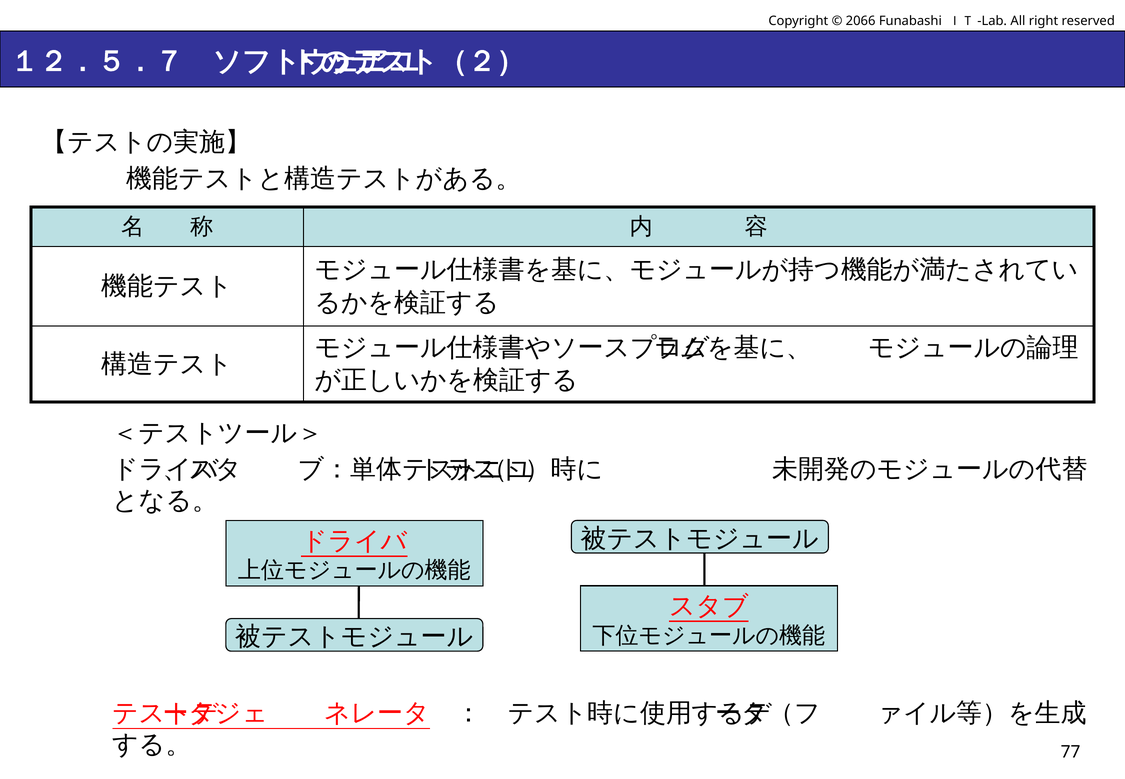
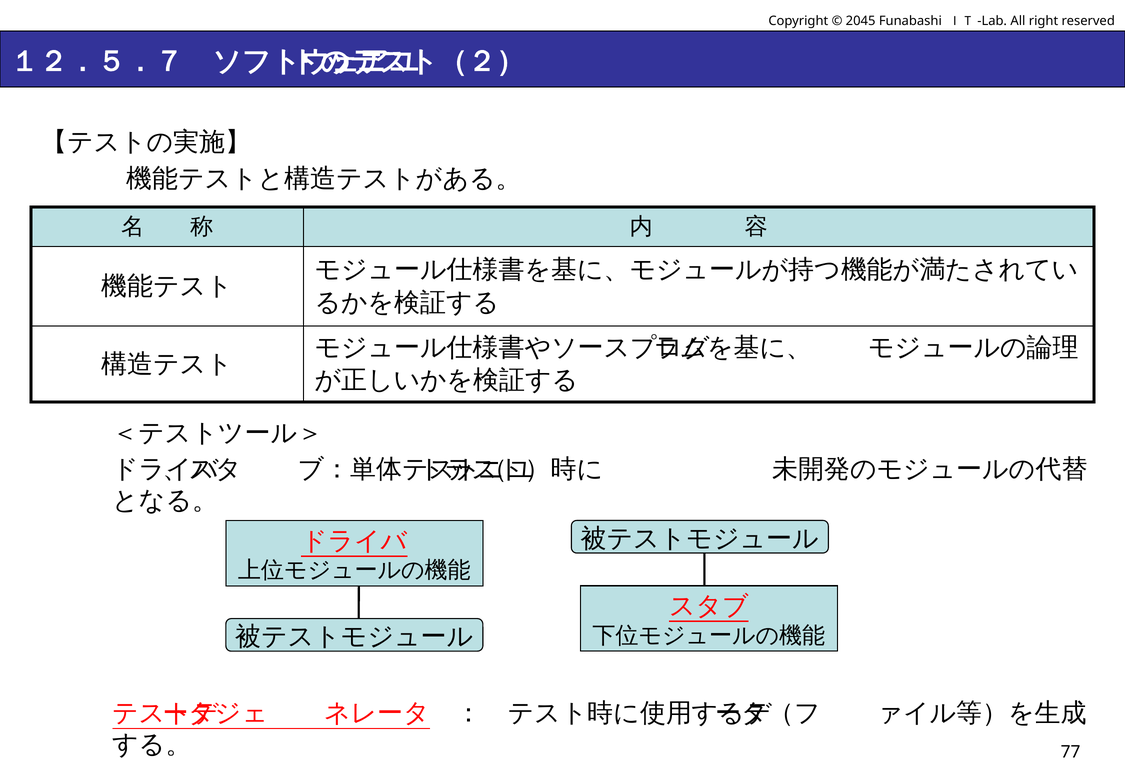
2066: 2066 -> 2045
